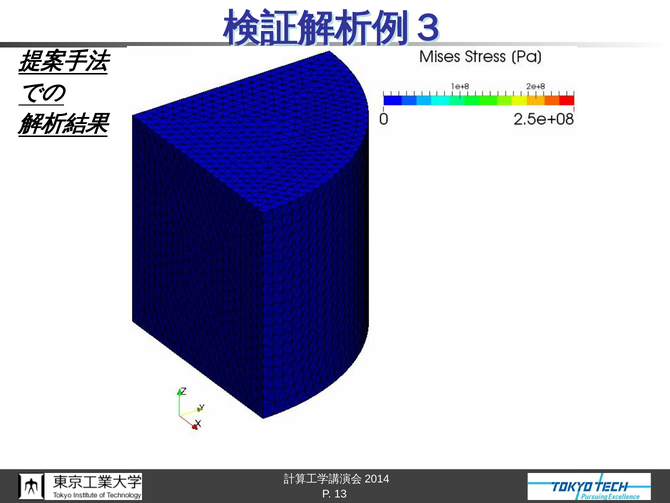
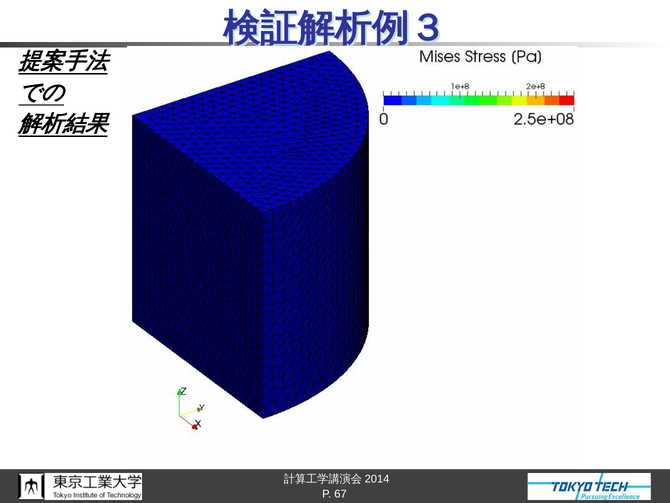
13: 13 -> 67
